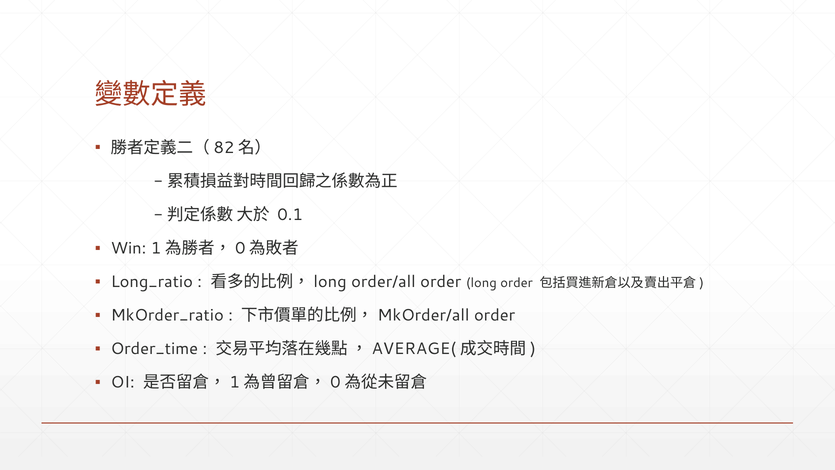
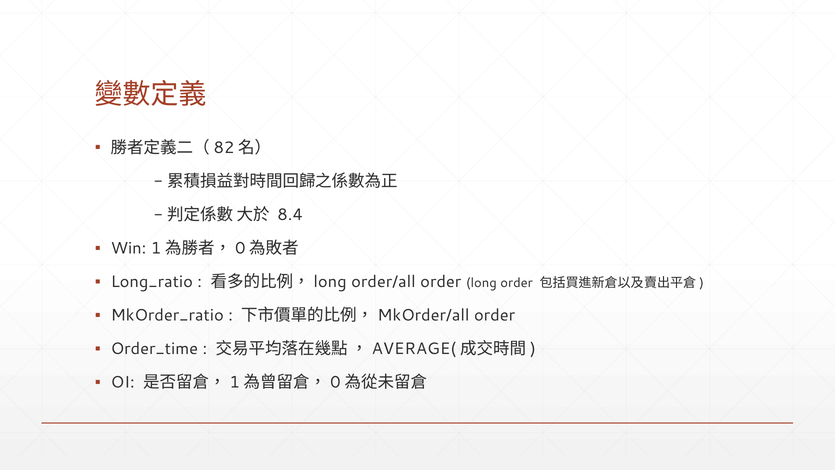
0.1: 0.1 -> 8.4
